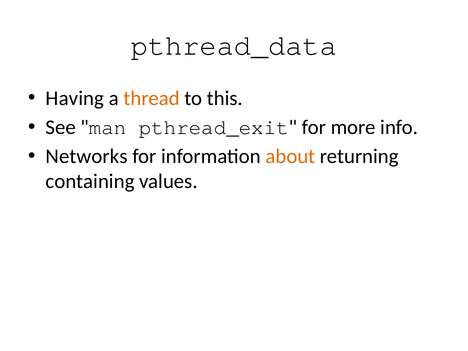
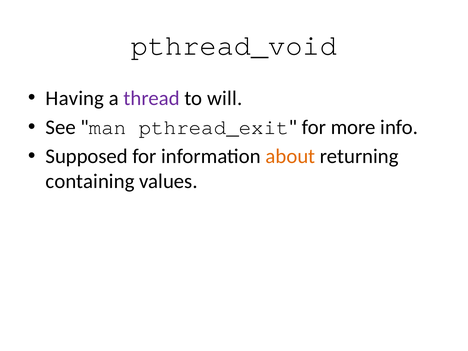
pthread_data: pthread_data -> pthread_void
thread colour: orange -> purple
this: this -> will
Networks: Networks -> Supposed
